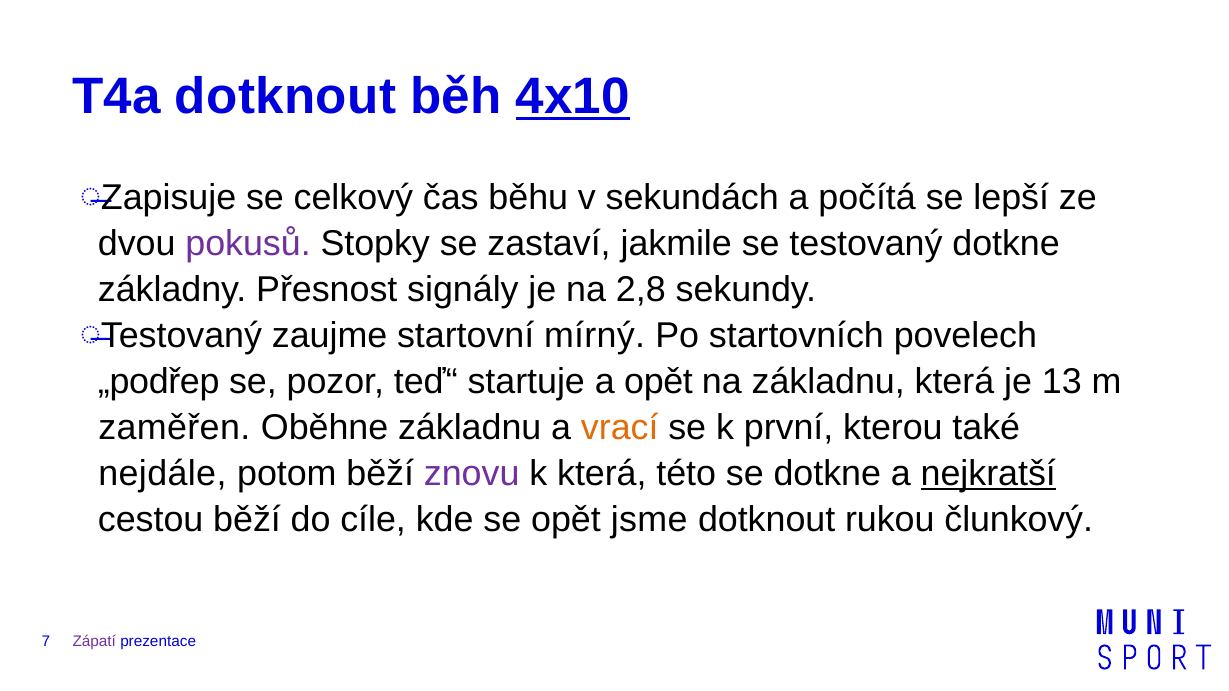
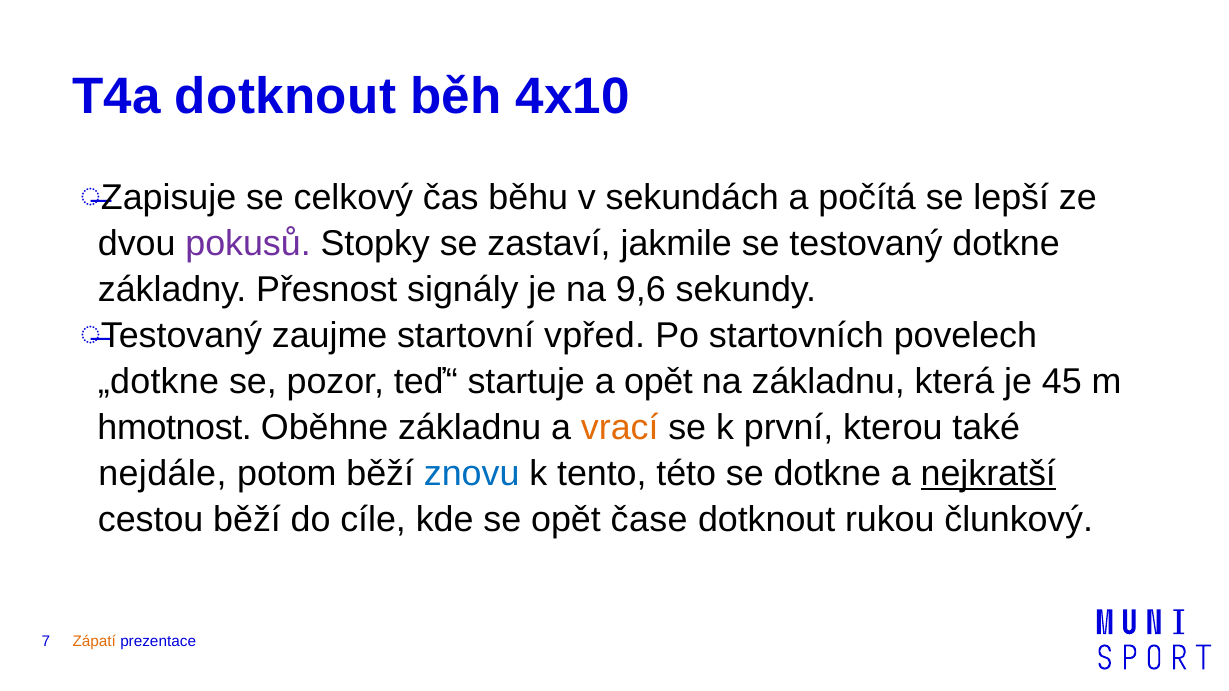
4x10 underline: present -> none
2,8: 2,8 -> 9,6
mírný: mírný -> vpřed
„podřep: „podřep -> „dotkne
13: 13 -> 45
zaměřen: zaměřen -> hmotnost
znovu colour: purple -> blue
k která: která -> tento
jsme: jsme -> čase
Zápatí colour: purple -> orange
